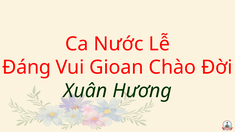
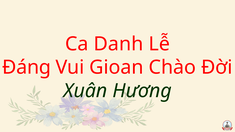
Nước: Nước -> Danh
